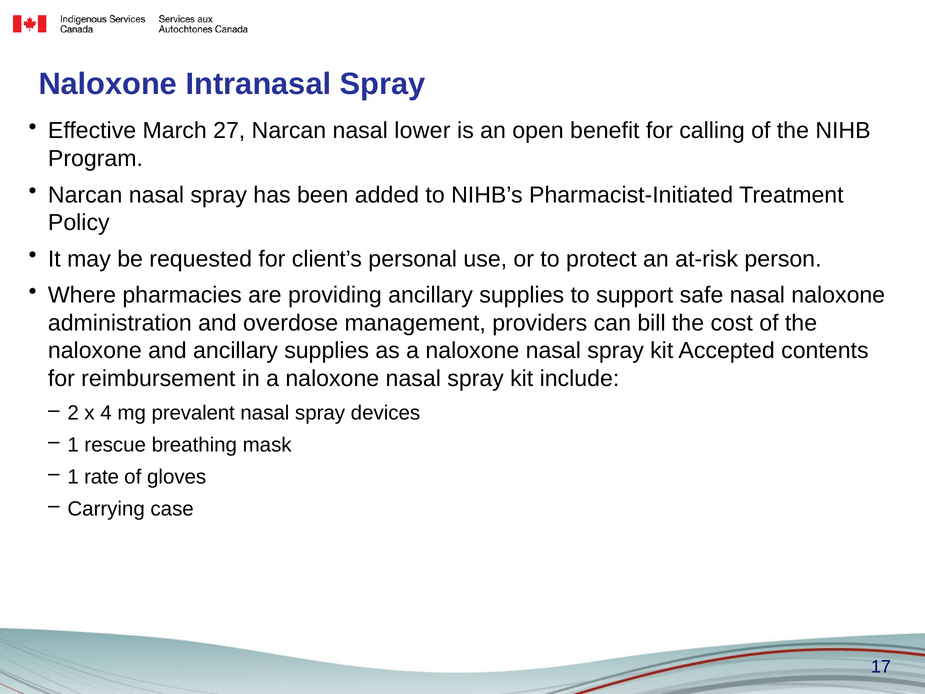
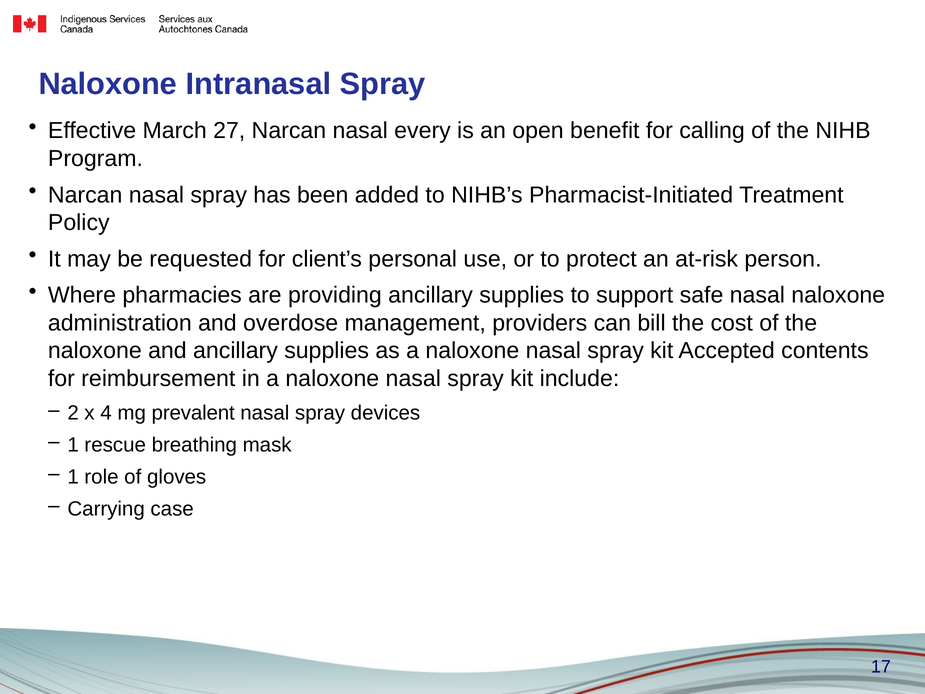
lower: lower -> every
rate: rate -> role
